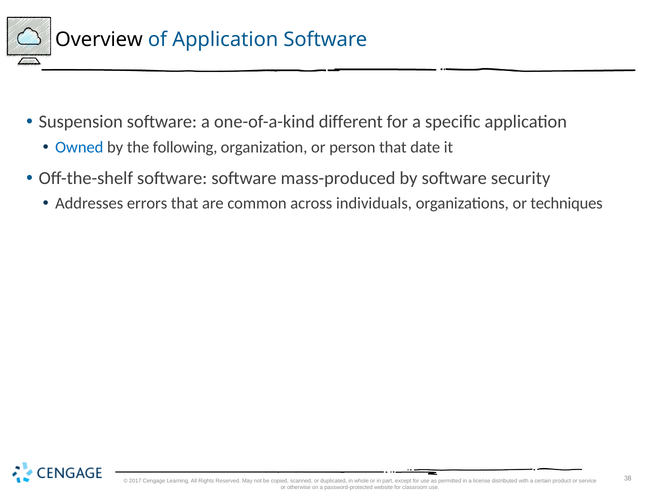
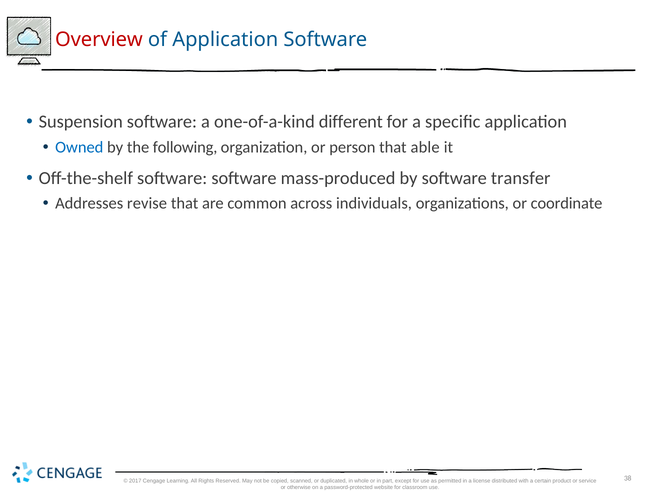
Overview colour: black -> red
date: date -> able
security: security -> transfer
errors: errors -> revise
techniques: techniques -> coordinate
